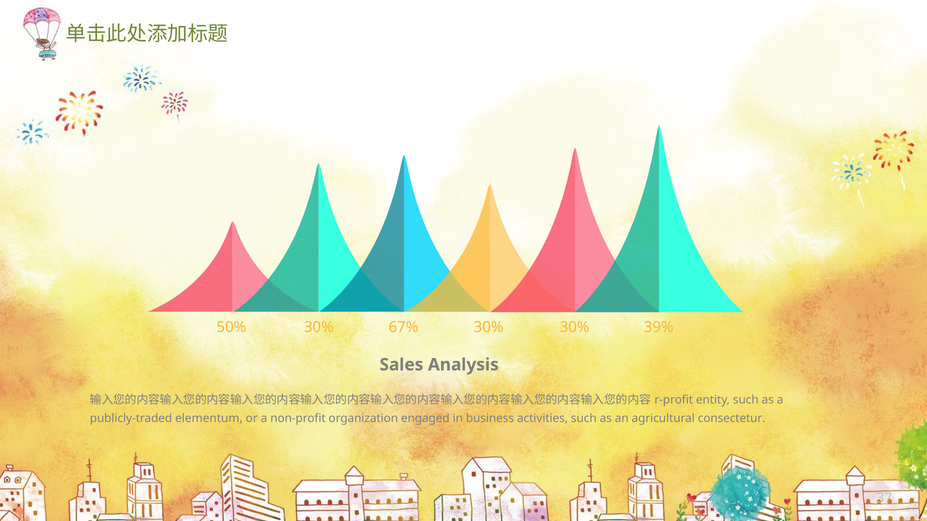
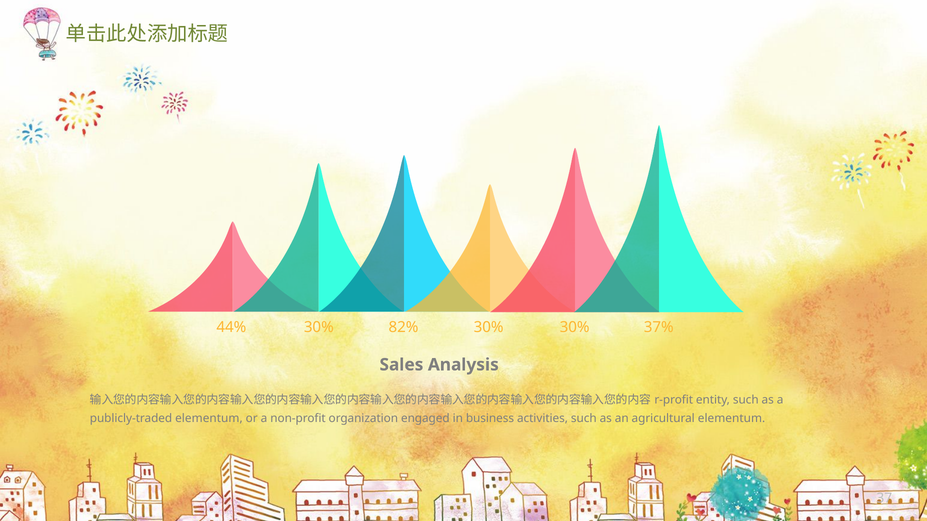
50%: 50% -> 44%
67%: 67% -> 82%
39%: 39% -> 37%
agricultural consectetur: consectetur -> elementum
